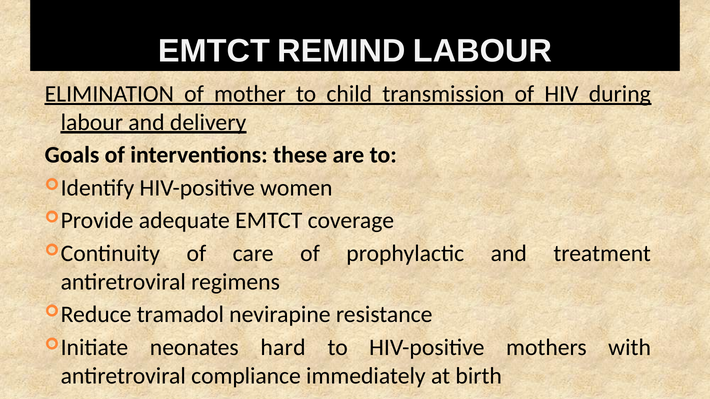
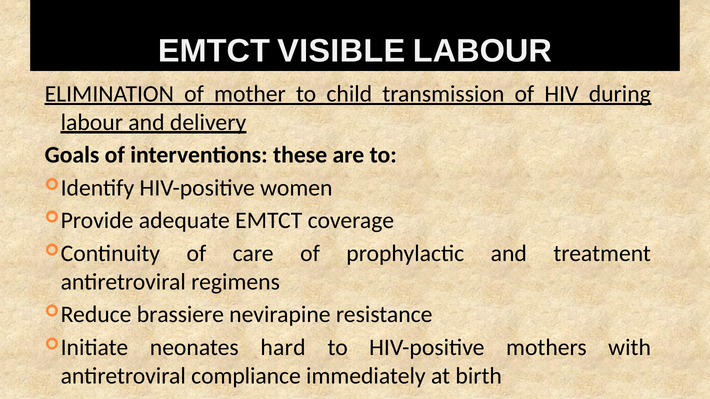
REMIND: REMIND -> VISIBLE
tramadol: tramadol -> brassiere
